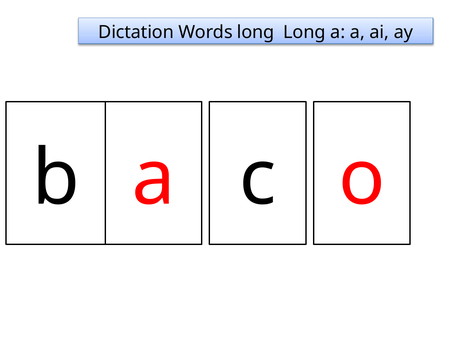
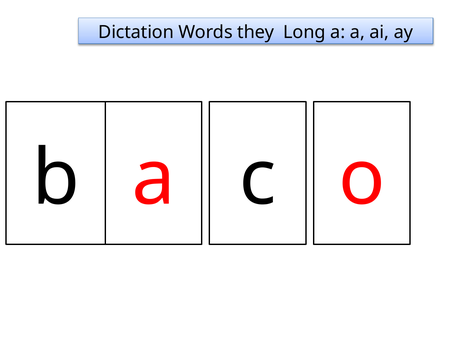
Words long: long -> they
